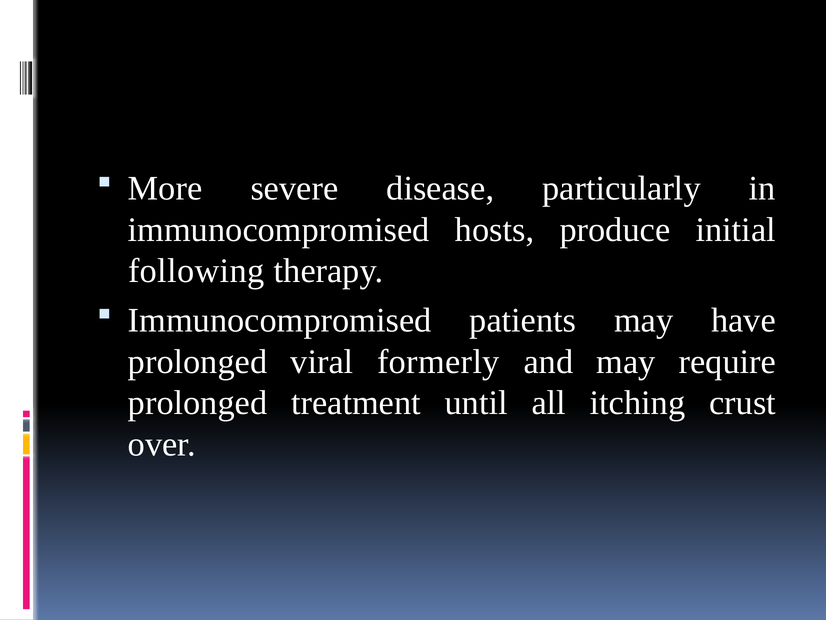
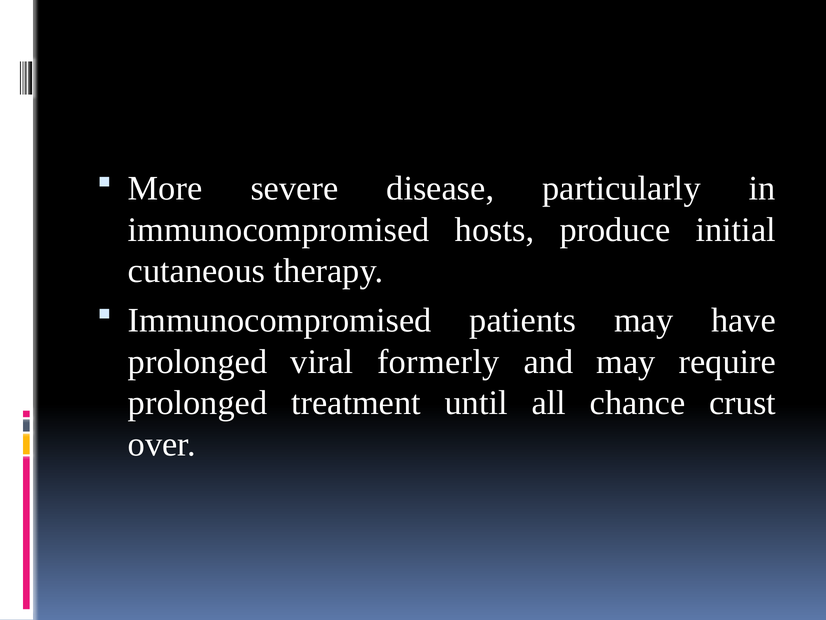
following: following -> cutaneous
itching: itching -> chance
